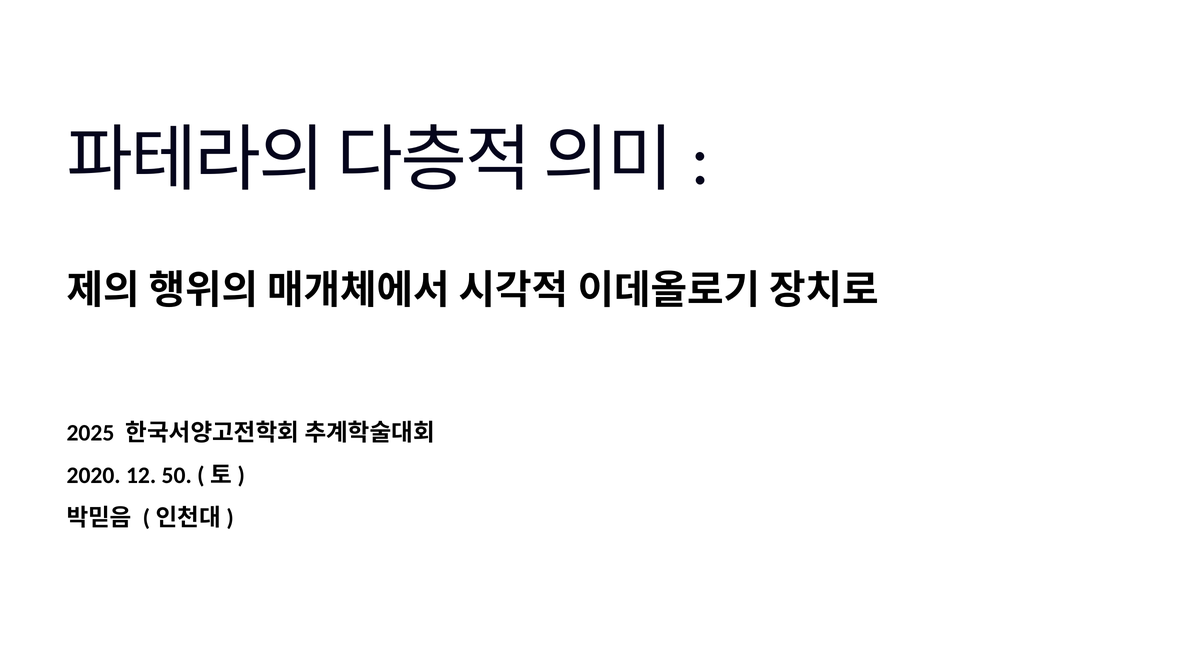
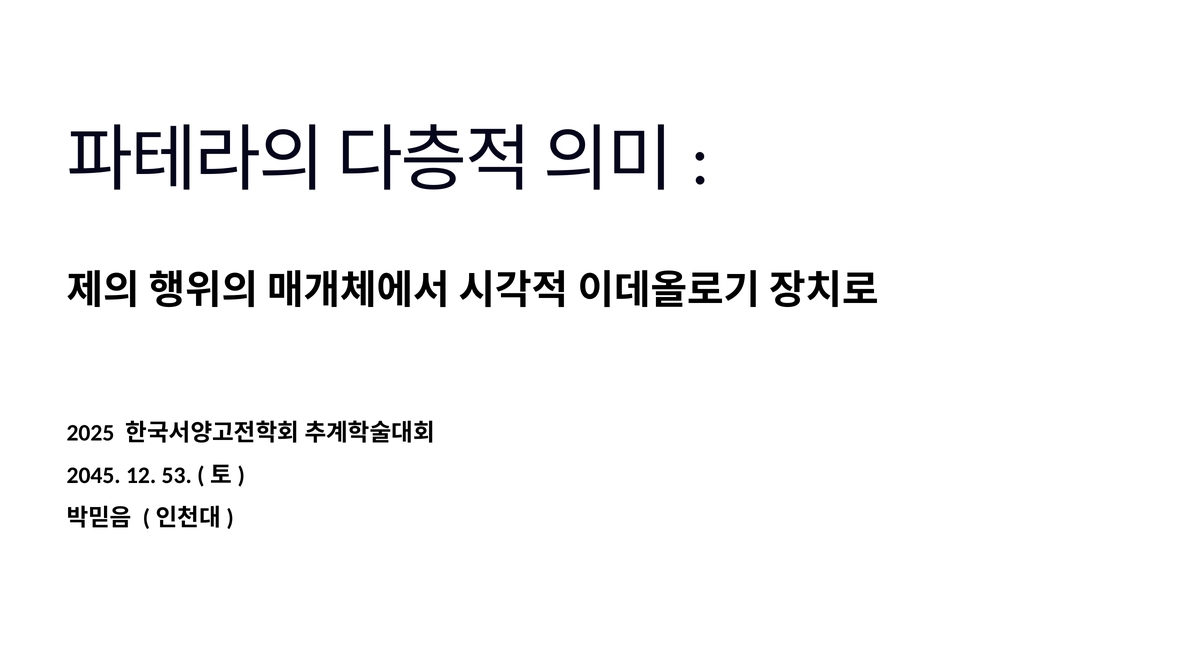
2020: 2020 -> 2045
50: 50 -> 53
